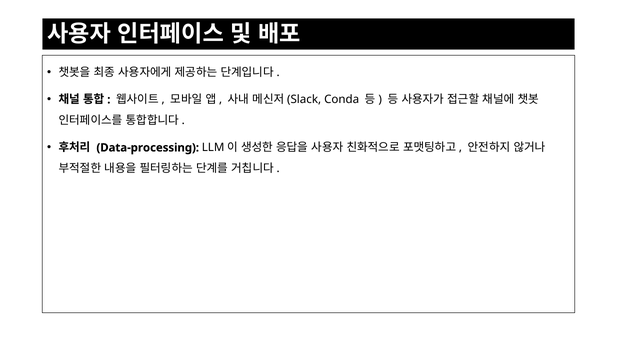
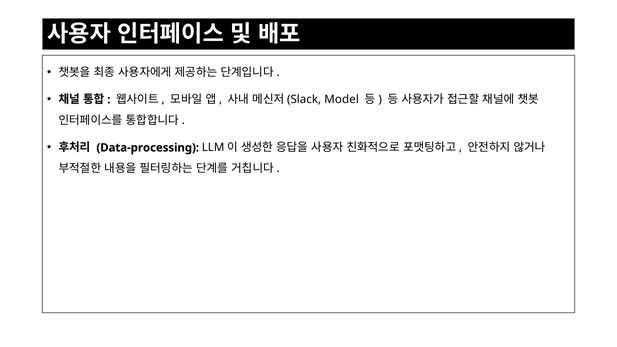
Conda: Conda -> Model
